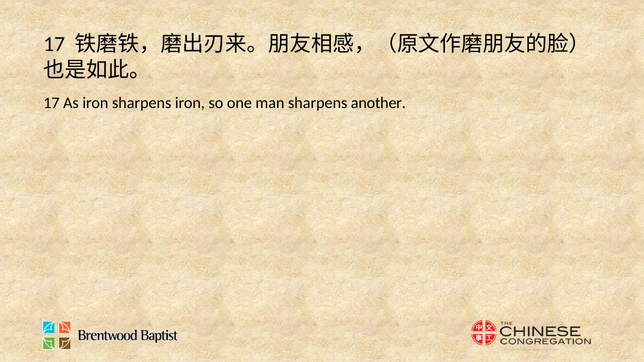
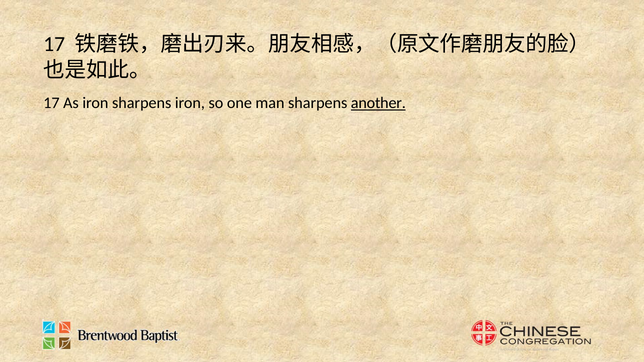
another underline: none -> present
